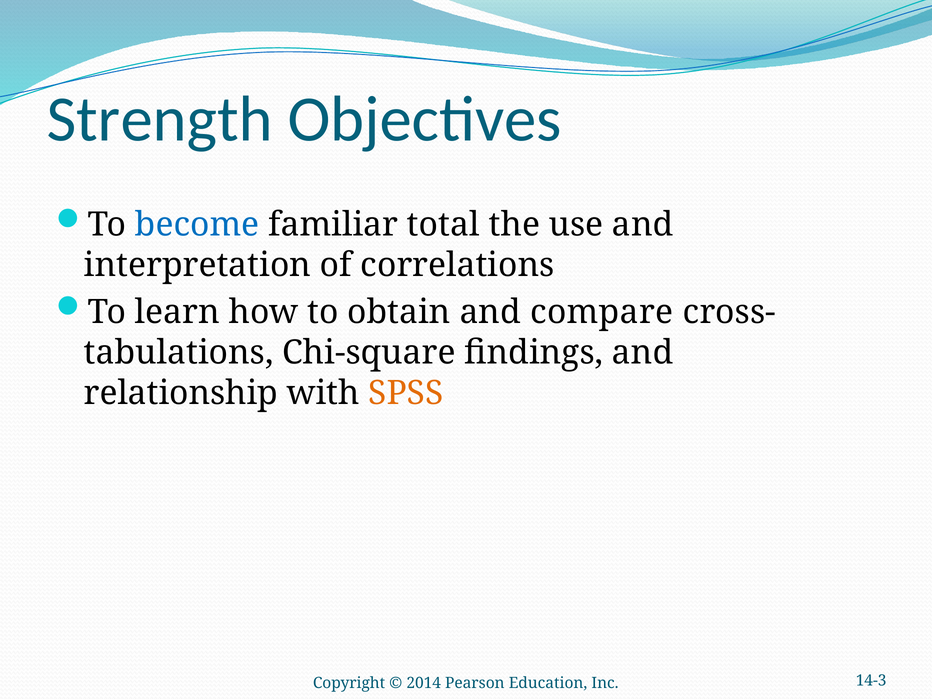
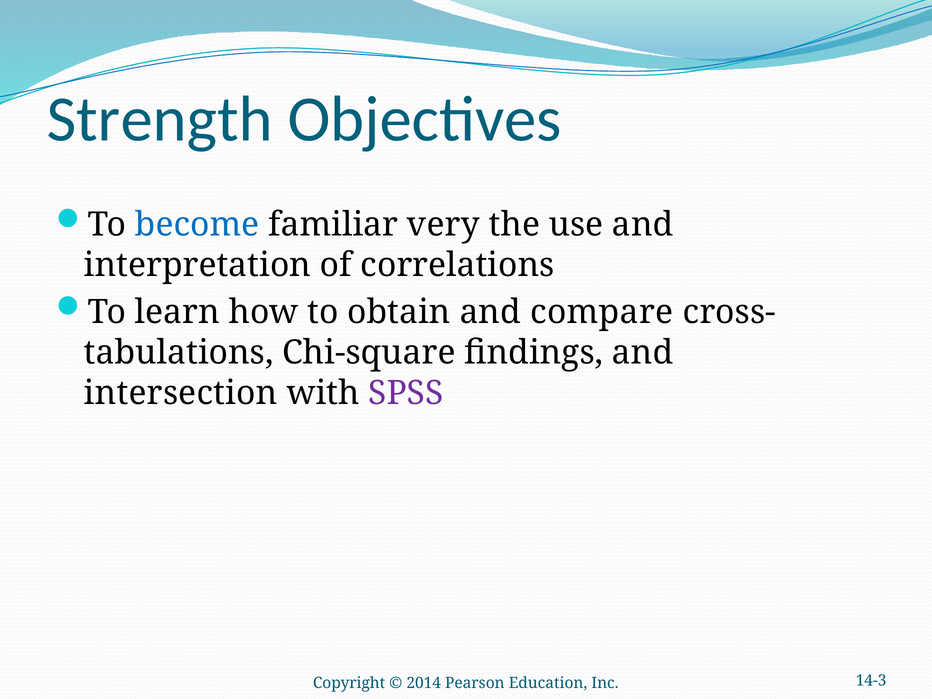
total: total -> very
relationship: relationship -> intersection
SPSS colour: orange -> purple
